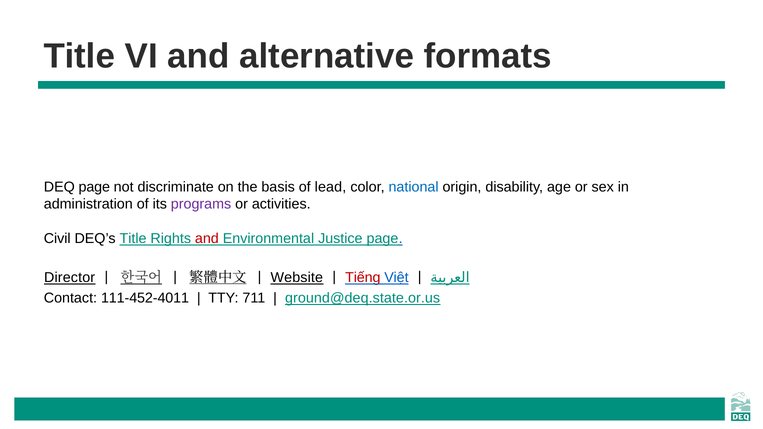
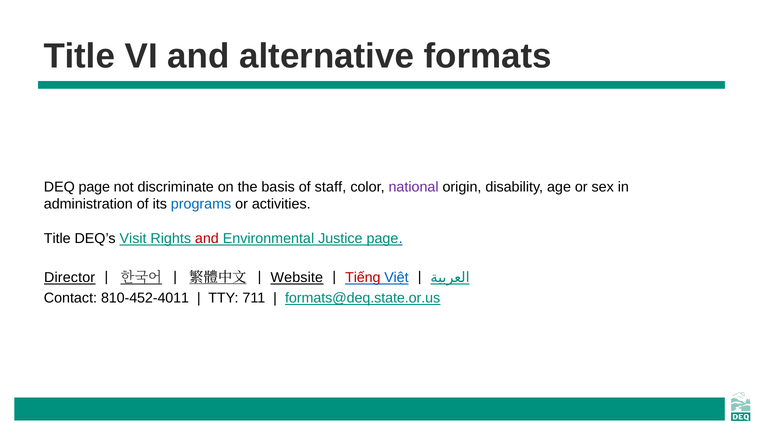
lead: lead -> staff
national colour: blue -> purple
programs colour: purple -> blue
Civil at (57, 239): Civil -> Title
DEQ’s Title: Title -> Visit
111-452-4011: 111-452-4011 -> 810-452-4011
ground@deq.state.or.us: ground@deq.state.or.us -> formats@deq.state.or.us
